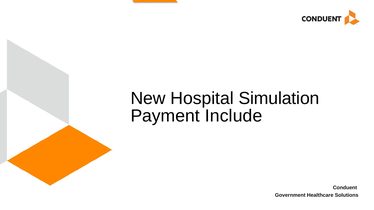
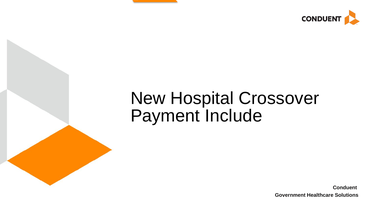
Simulation: Simulation -> Crossover
